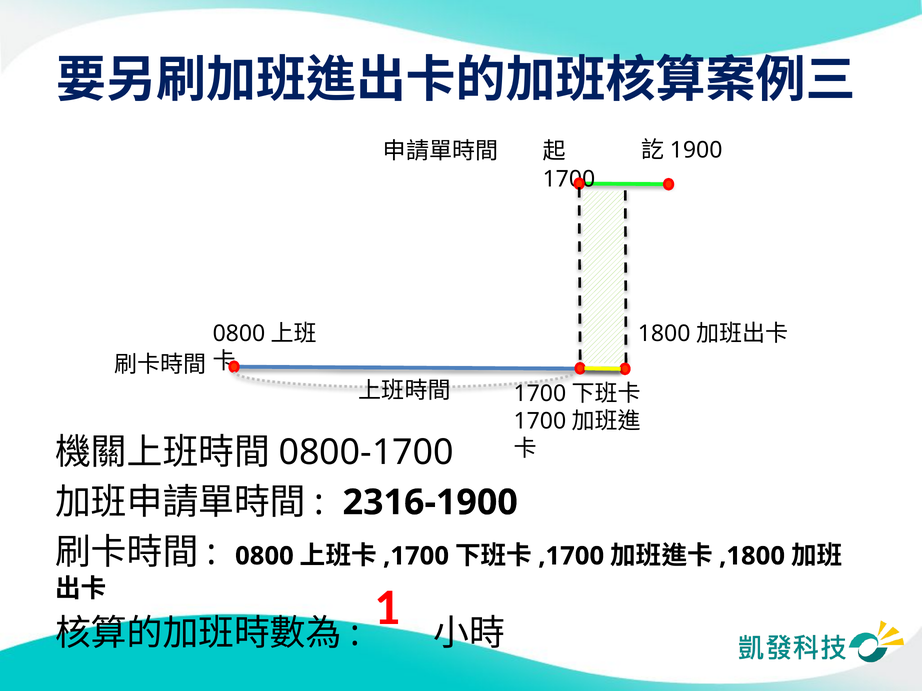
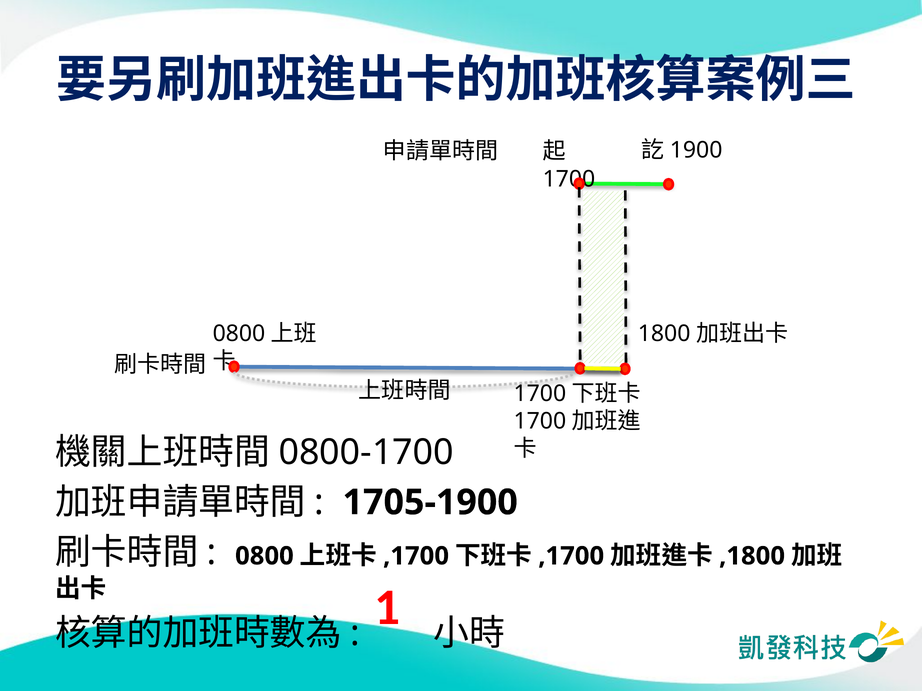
2316-1900: 2316-1900 -> 1705-1900
